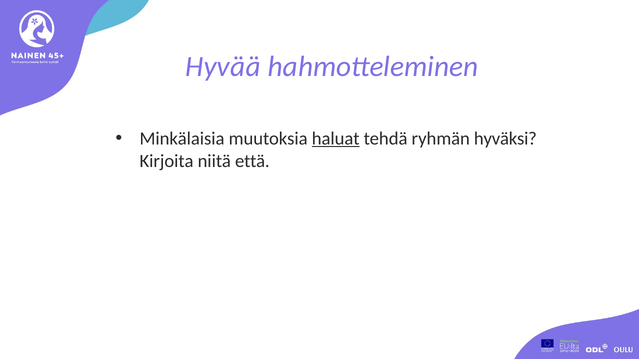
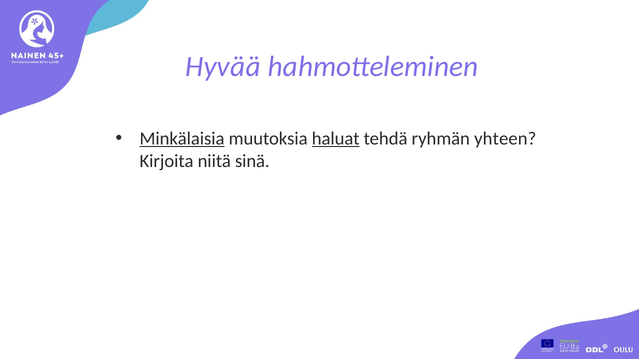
Minkälaisia underline: none -> present
hyväksi: hyväksi -> yhteen
että: että -> sinä
